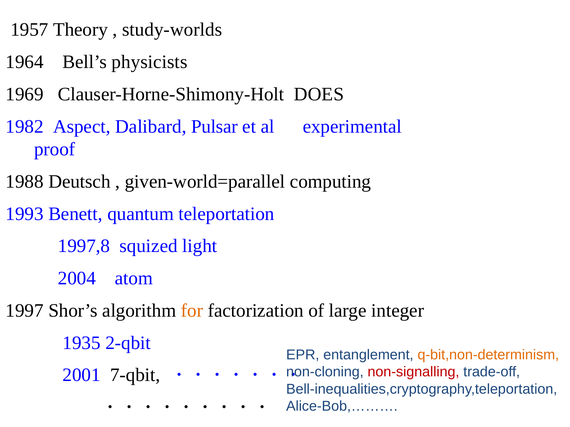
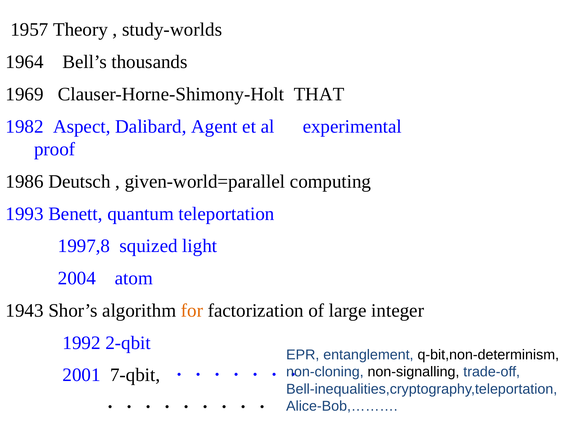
physicists: physicists -> thousands
DOES: DOES -> THAT
Pulsar: Pulsar -> Agent
1988: 1988 -> 1986
1997: 1997 -> 1943
1935: 1935 -> 1992
q-bit,non-determinism colour: orange -> black
non-signalling colour: red -> black
